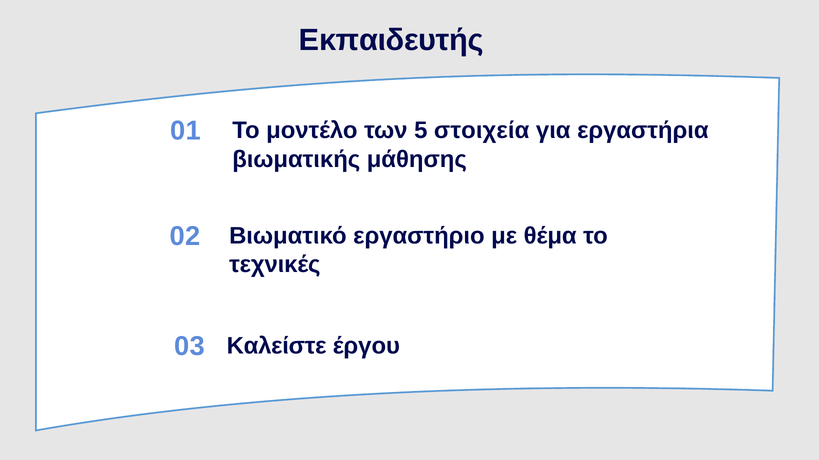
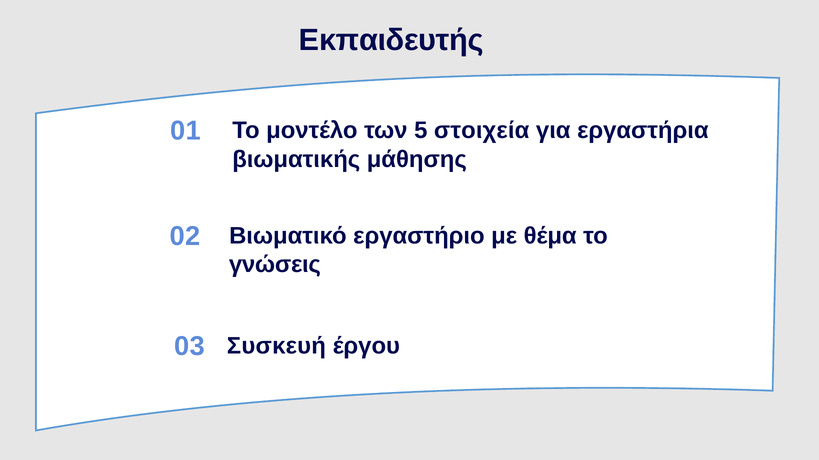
τεχνικές: τεχνικές -> γνώσεις
Καλείστε: Καλείστε -> Συσκευή
